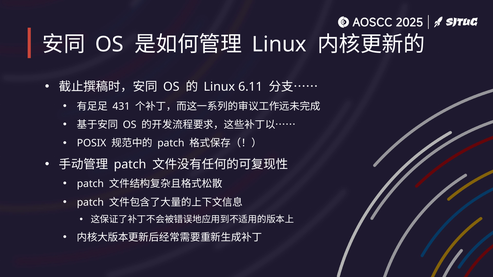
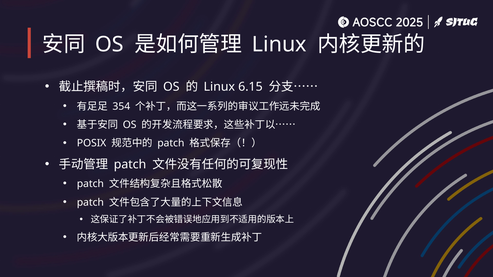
6.11: 6.11 -> 6.15
431: 431 -> 354
